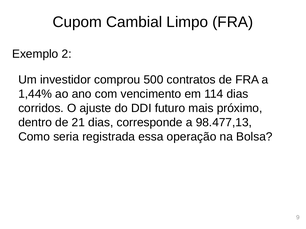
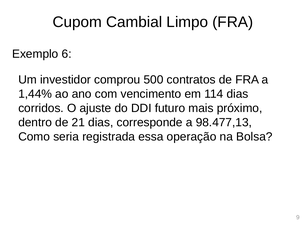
2: 2 -> 6
